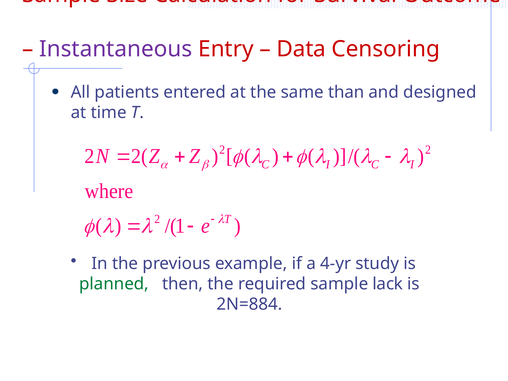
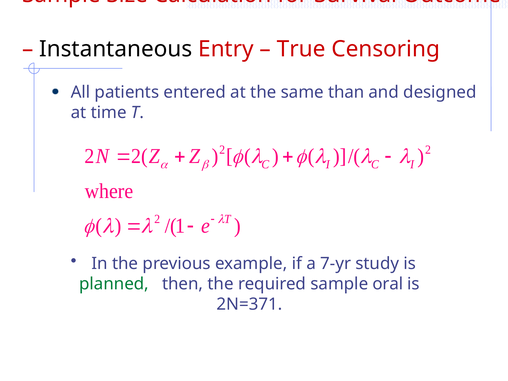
Instantaneous colour: purple -> black
Data: Data -> True
4-yr: 4-yr -> 7-yr
lack: lack -> oral
2N=884: 2N=884 -> 2N=371
